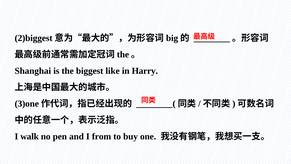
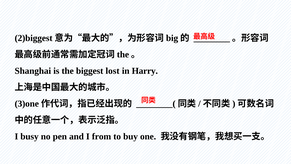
like: like -> lost
walk: walk -> busy
